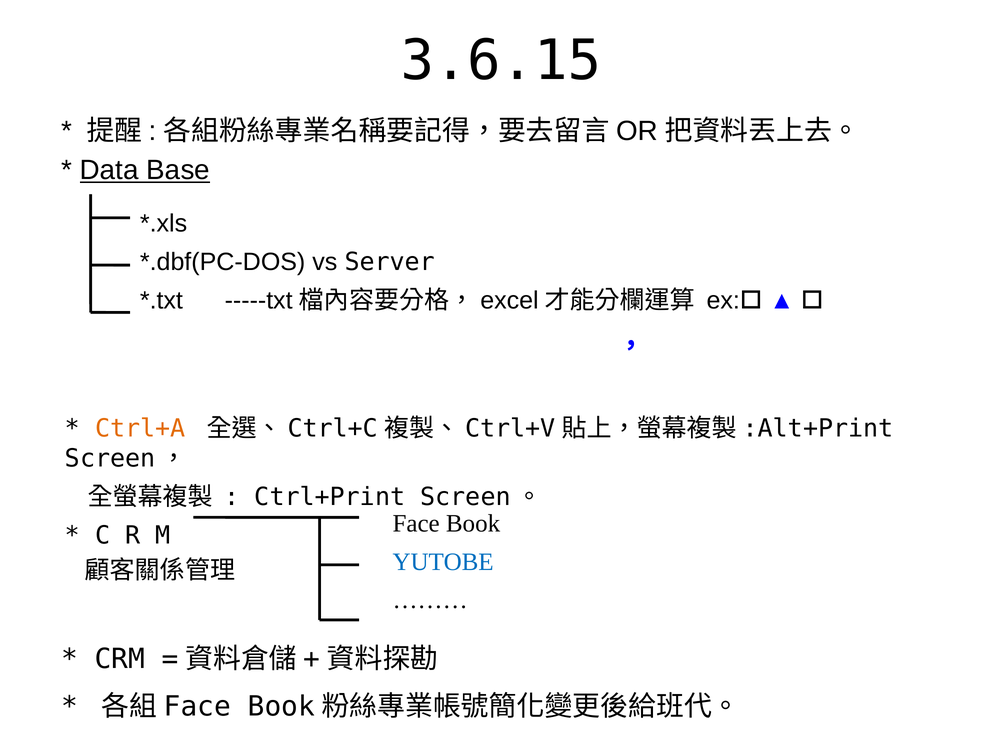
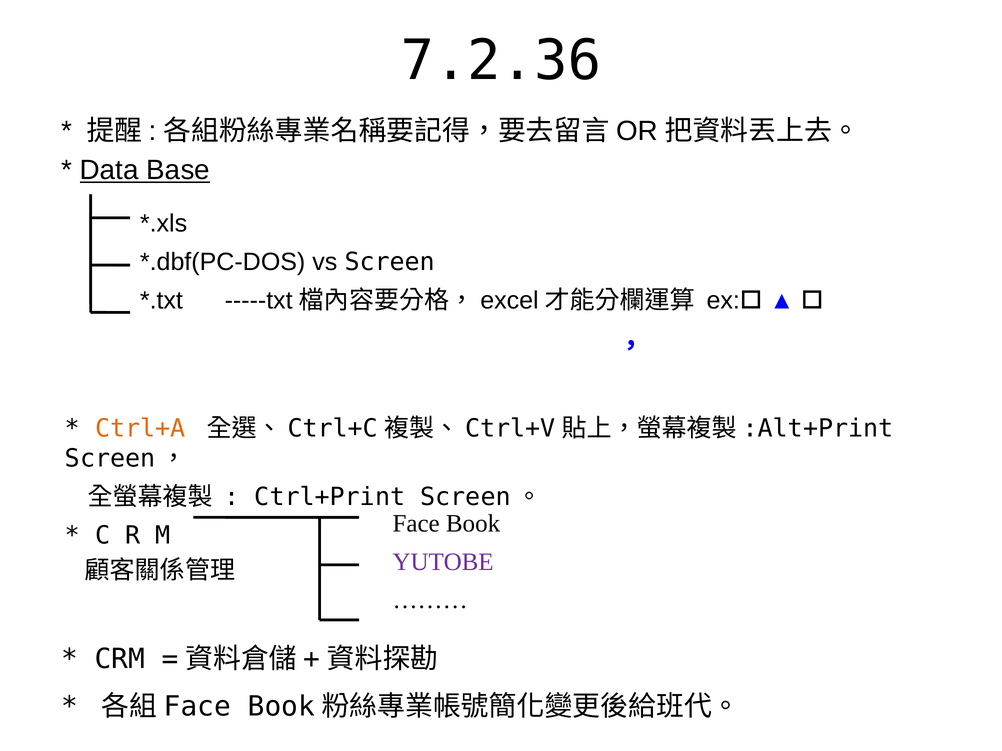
3.6.15: 3.6.15 -> 7.2.36
Server: Server -> Screen
YUTOBE colour: blue -> purple
